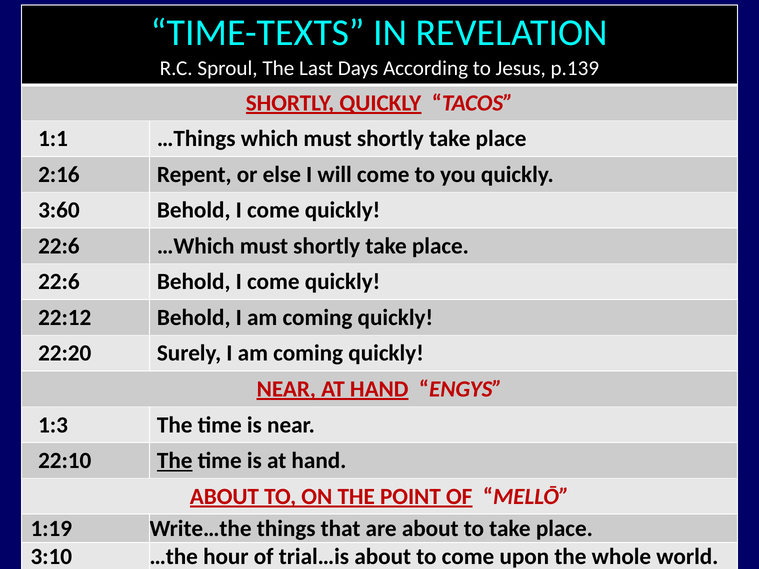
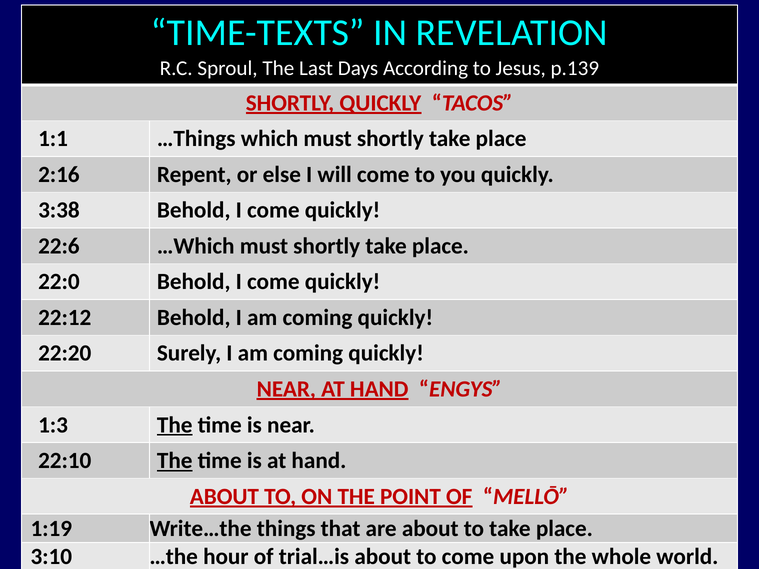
3:60: 3:60 -> 3:38
22:6 at (59, 282): 22:6 -> 22:0
The at (175, 425) underline: none -> present
